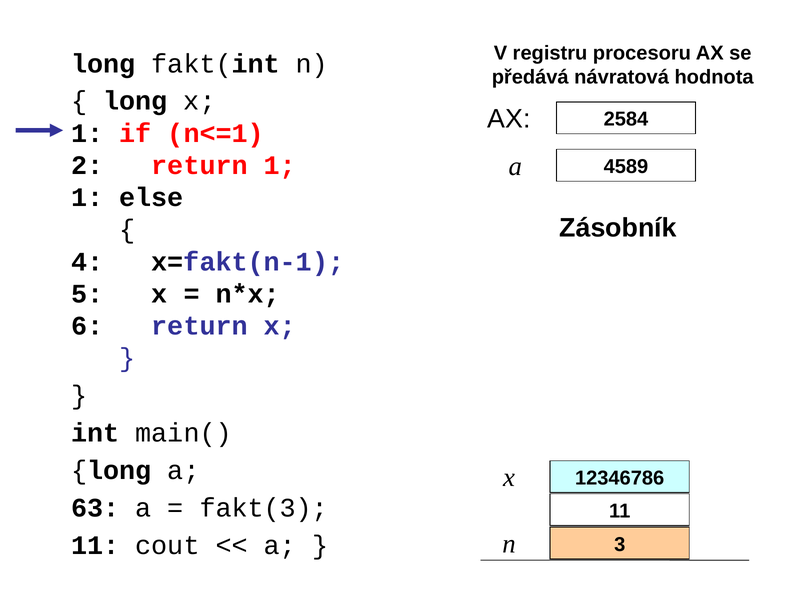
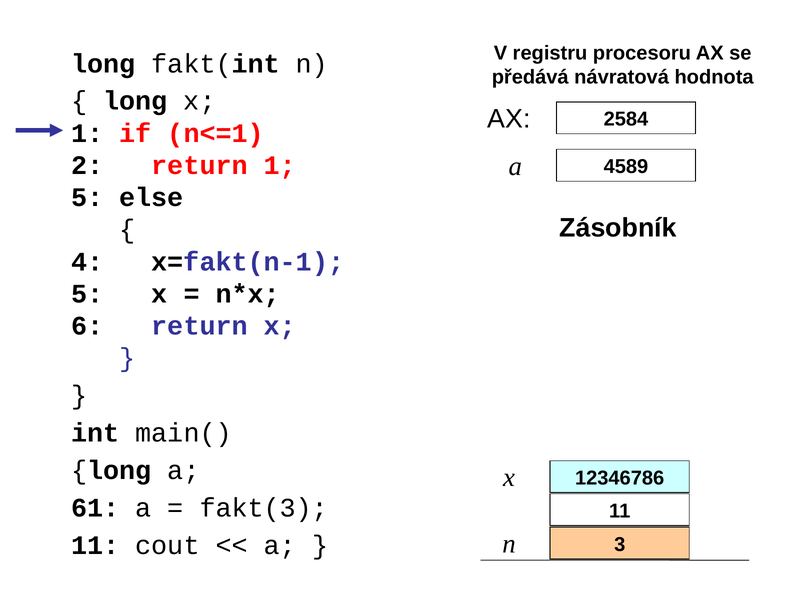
1 at (87, 198): 1 -> 5
63: 63 -> 61
